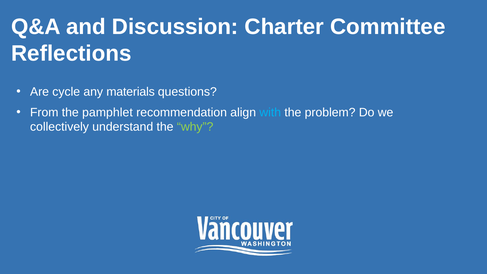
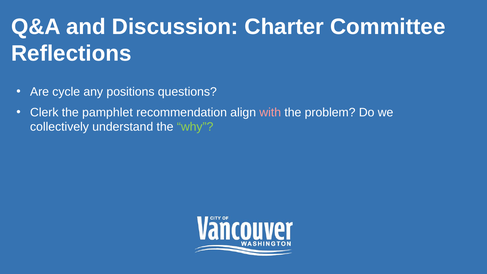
materials: materials -> positions
From: From -> Clerk
with colour: light blue -> pink
